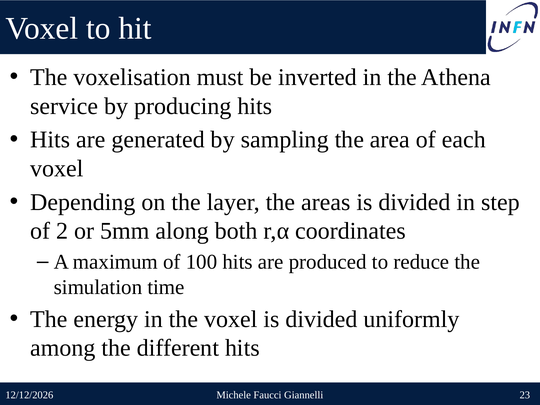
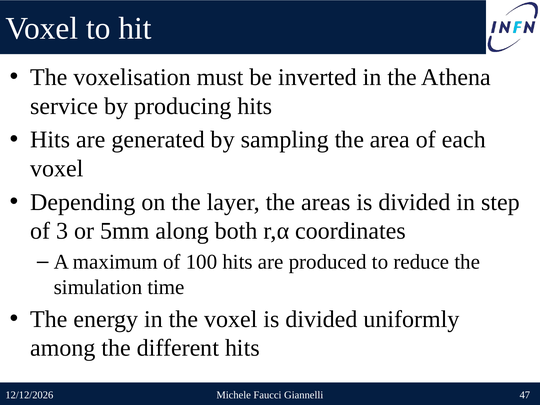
2: 2 -> 3
23: 23 -> 47
